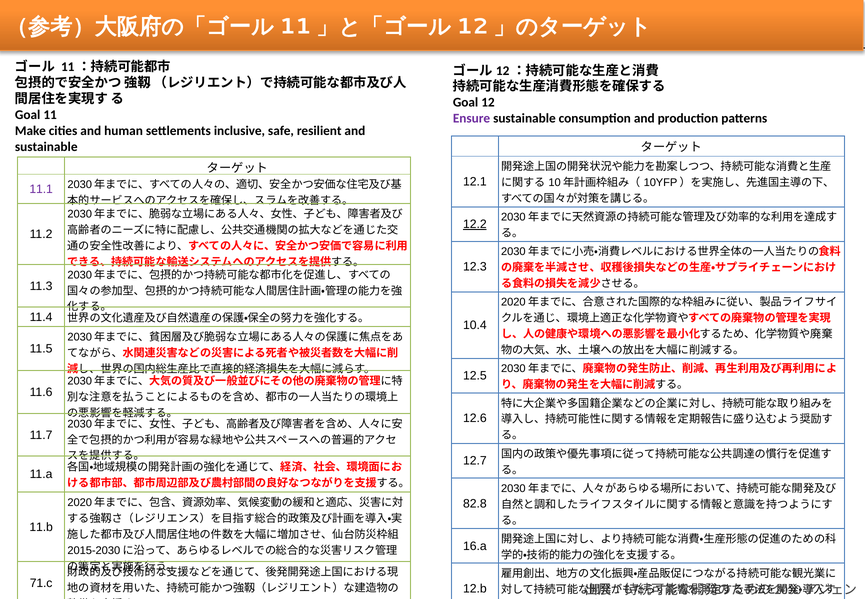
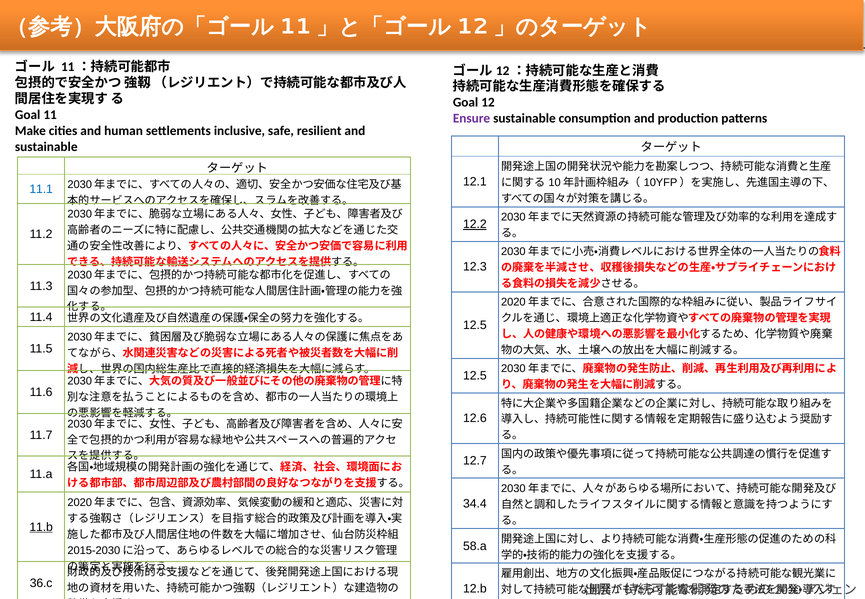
11.1 colour: purple -> blue
10.4 at (475, 325): 10.4 -> 12.5
82.8: 82.8 -> 34.4
11.b underline: none -> present
16.a: 16.a -> 58.a
71.c: 71.c -> 36.c
